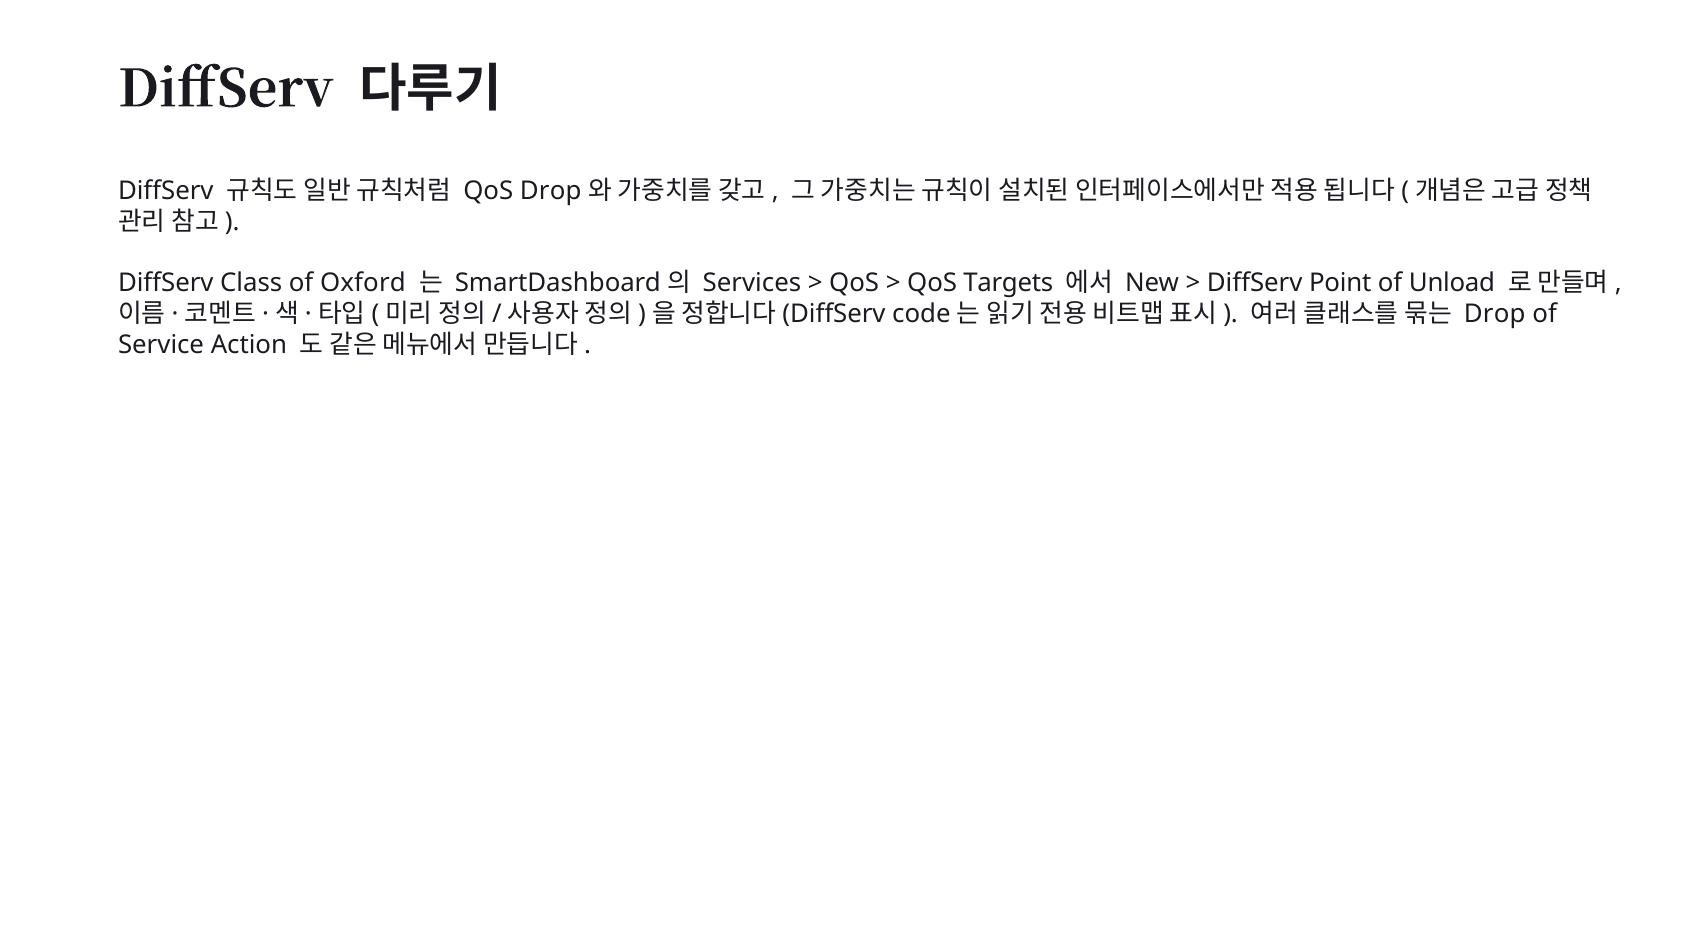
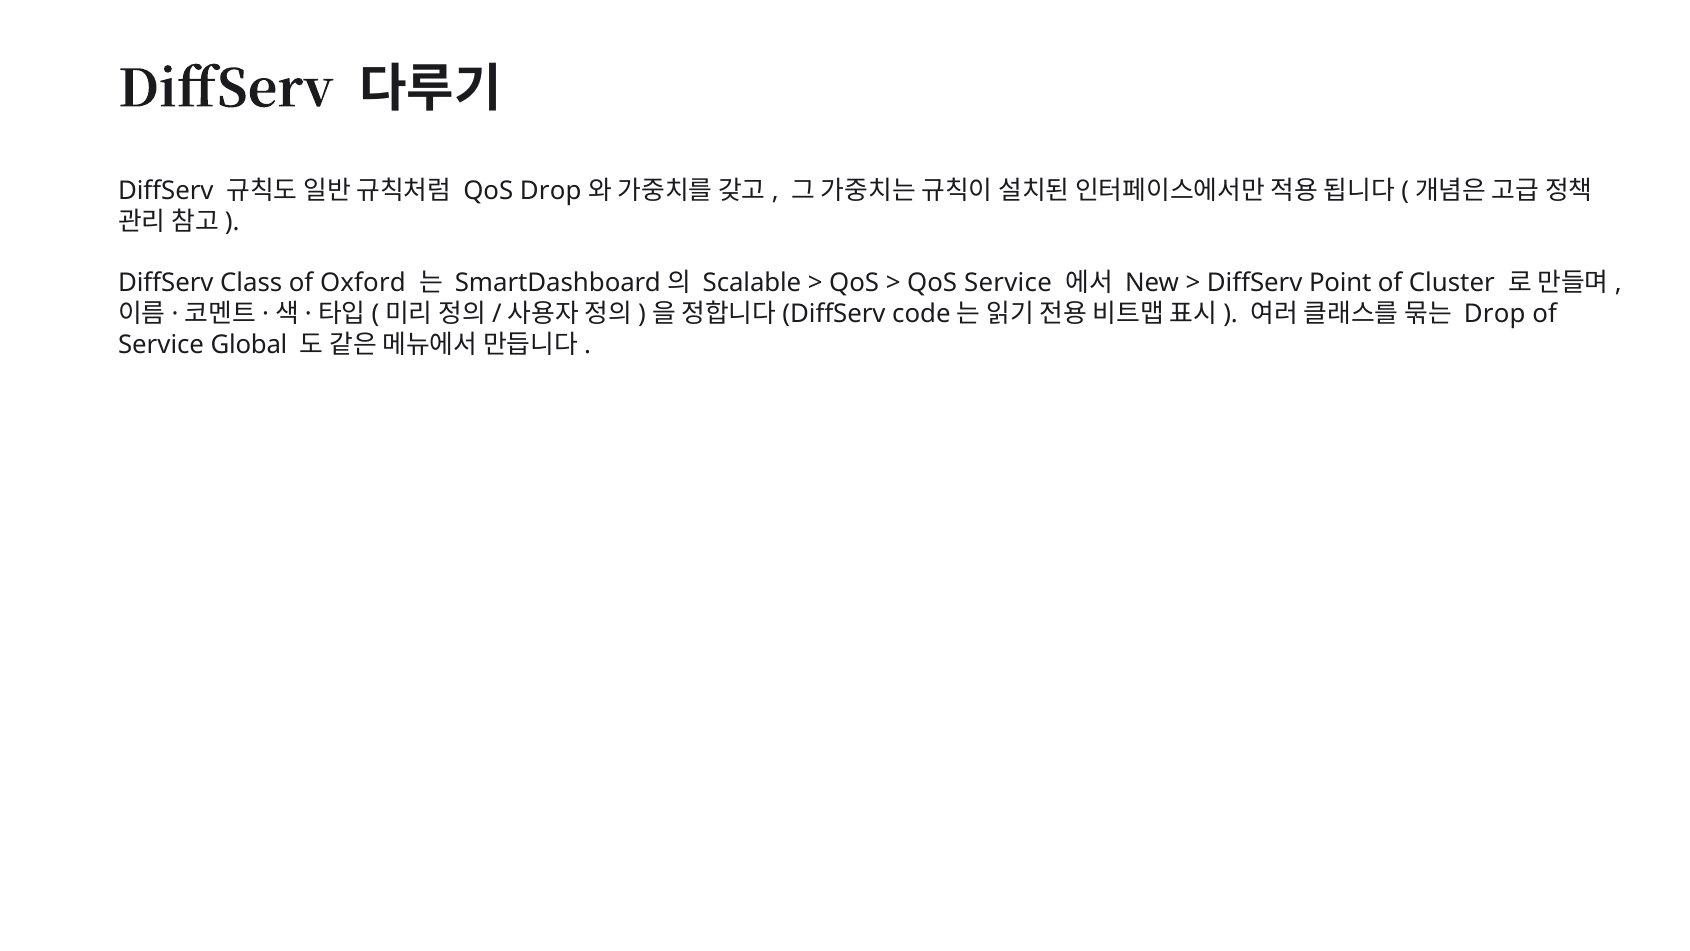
Services: Services -> Scalable
QoS Targets: Targets -> Service
Unload: Unload -> Cluster
Action: Action -> Global
